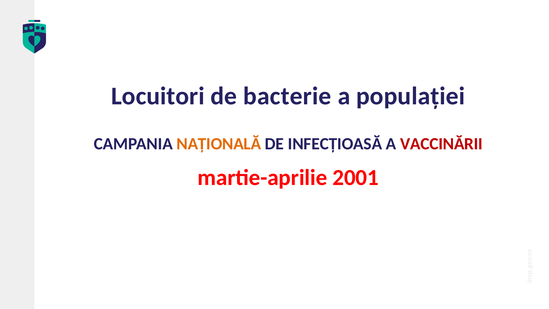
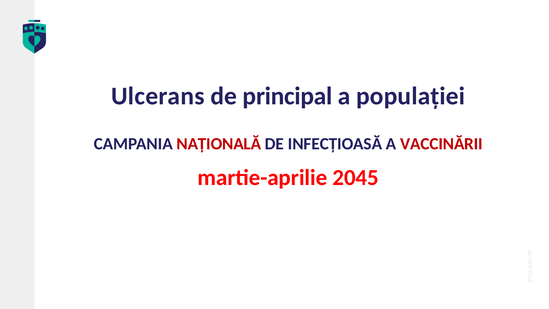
Locuitori: Locuitori -> Ulcerans
bacterie: bacterie -> principal
NAȚIONALĂ colour: orange -> red
2001: 2001 -> 2045
